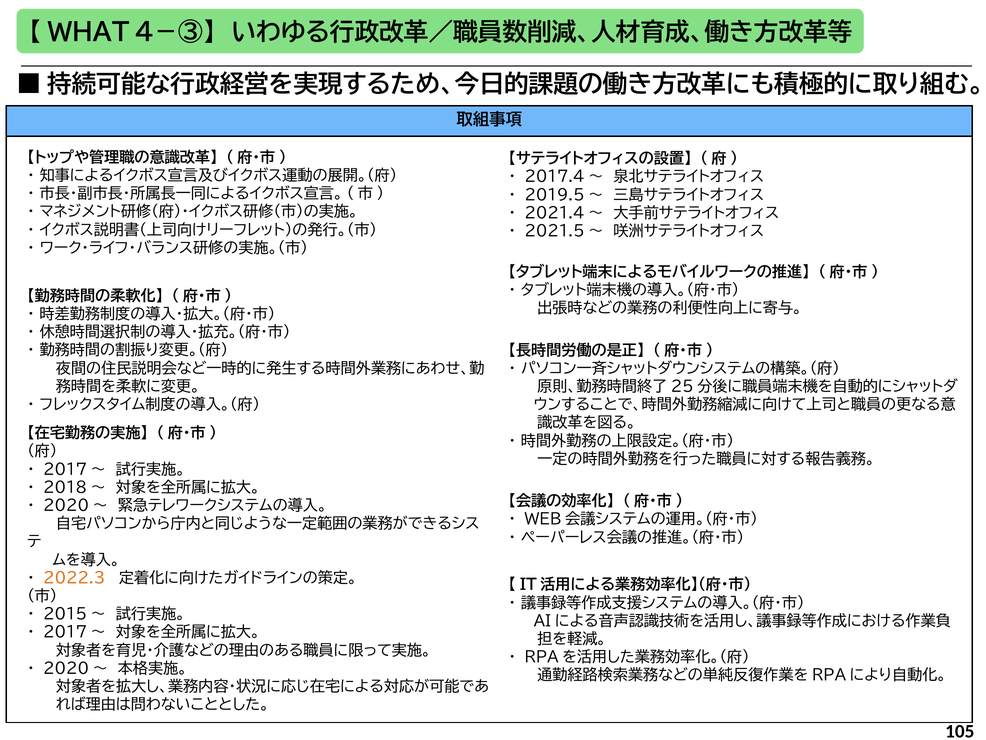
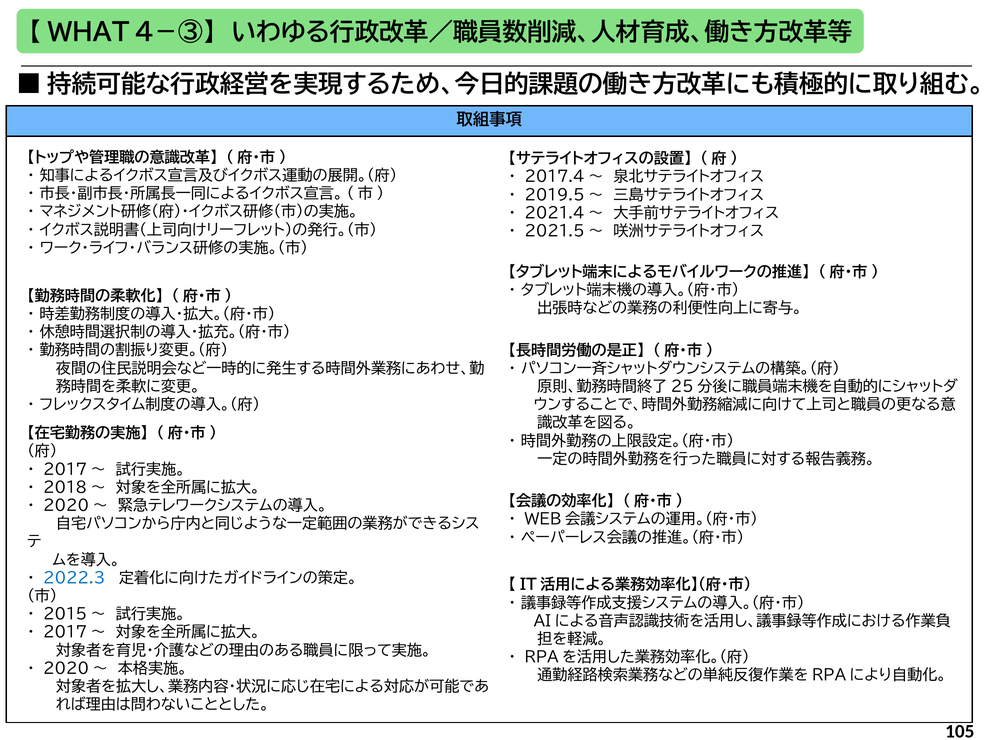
2022.3 colour: orange -> blue
